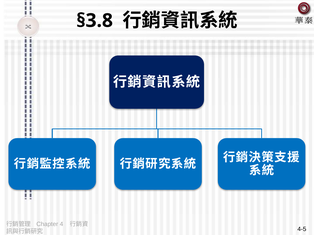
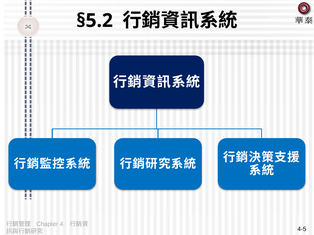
§3.8: §3.8 -> §5.2
